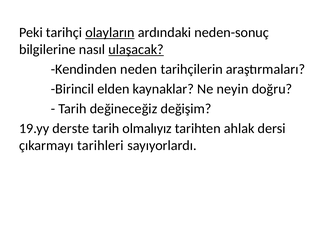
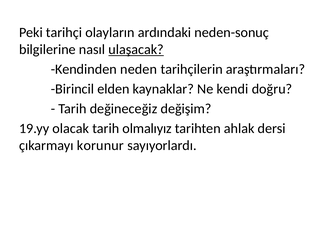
olayların underline: present -> none
neyin: neyin -> kendi
derste: derste -> olacak
tarihleri: tarihleri -> korunur
